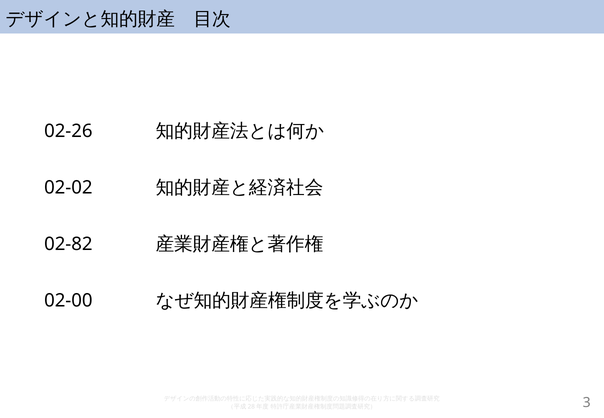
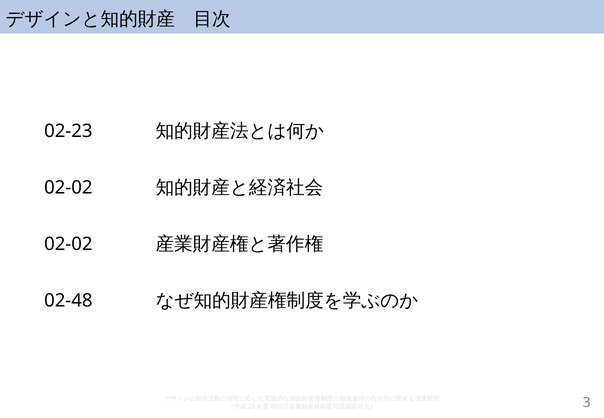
02-26: 02-26 -> 02-23
02-82 at (68, 244): 02-82 -> 02-02
02-00: 02-00 -> 02-48
